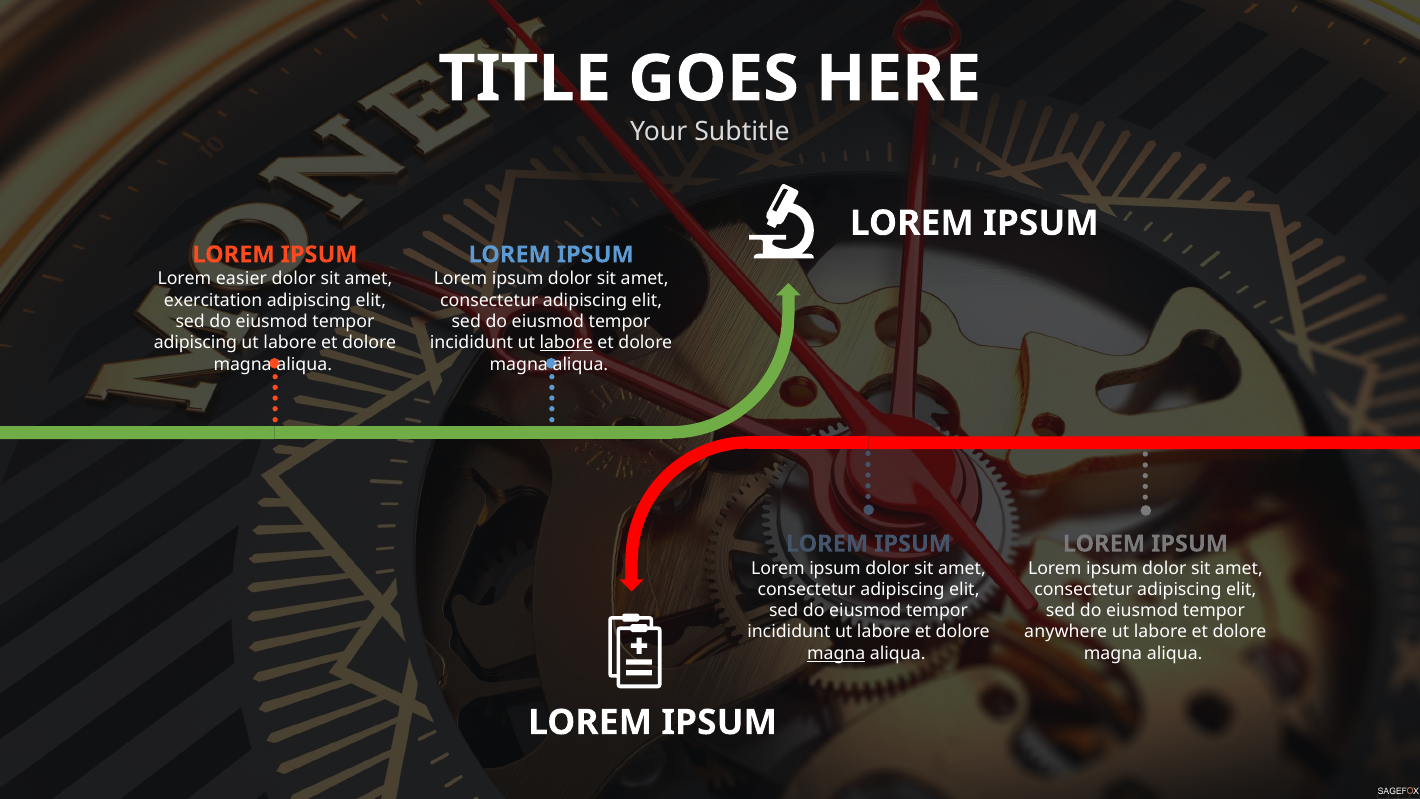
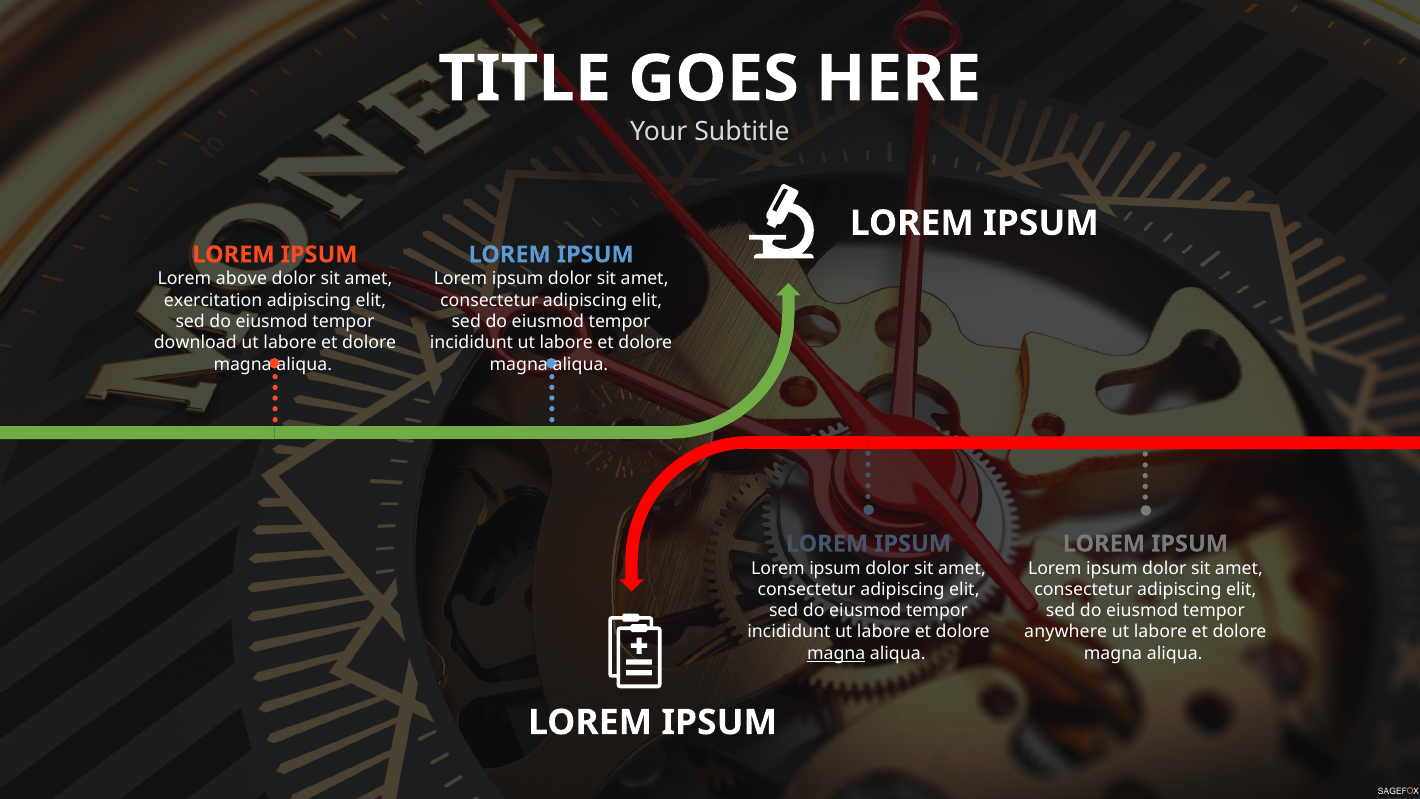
easier: easier -> above
adipiscing at (195, 343): adipiscing -> download
labore at (566, 343) underline: present -> none
